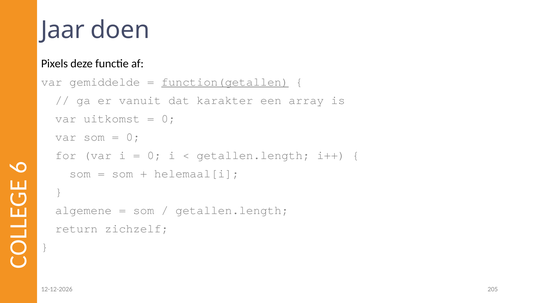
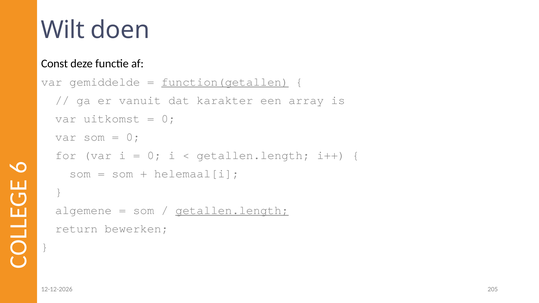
Jaar: Jaar -> Wilt
Pixels: Pixels -> Const
getallen.length at (232, 211) underline: none -> present
zichzelf: zichzelf -> bewerken
